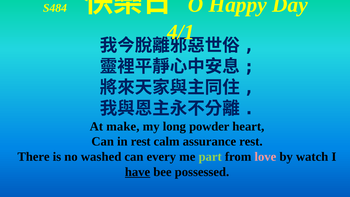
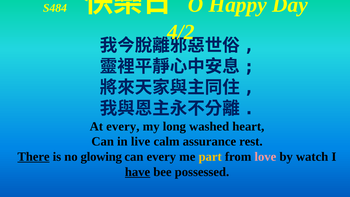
4/1: 4/1 -> 4/2
At make: make -> every
powder: powder -> washed
in rest: rest -> live
There underline: none -> present
washed: washed -> glowing
part colour: light green -> yellow
